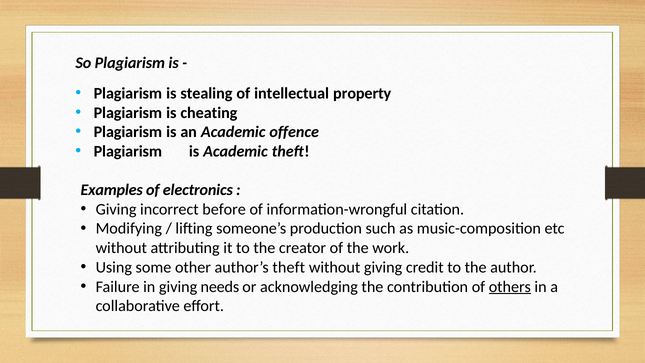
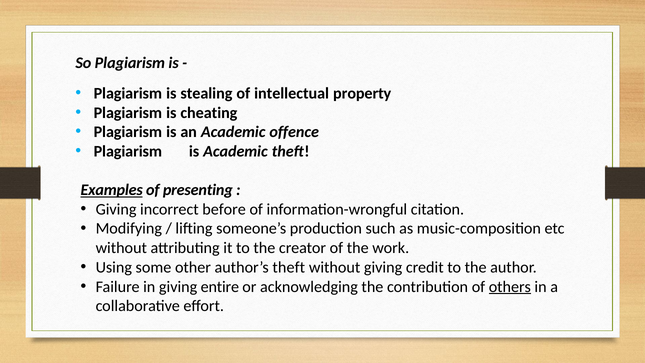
Examples underline: none -> present
electronics: electronics -> presenting
needs: needs -> entire
